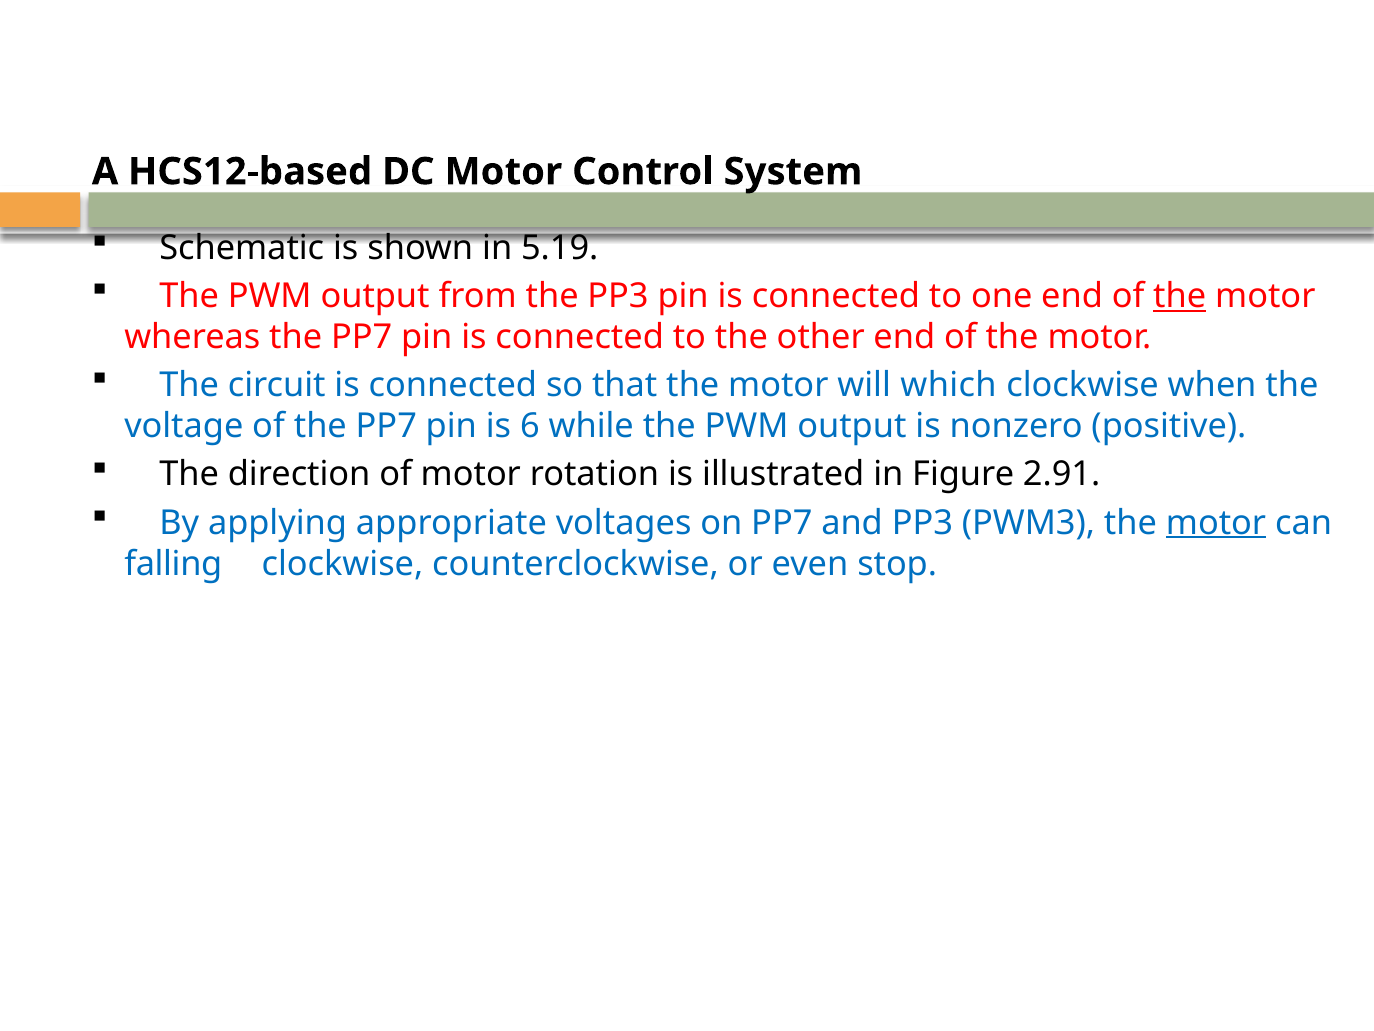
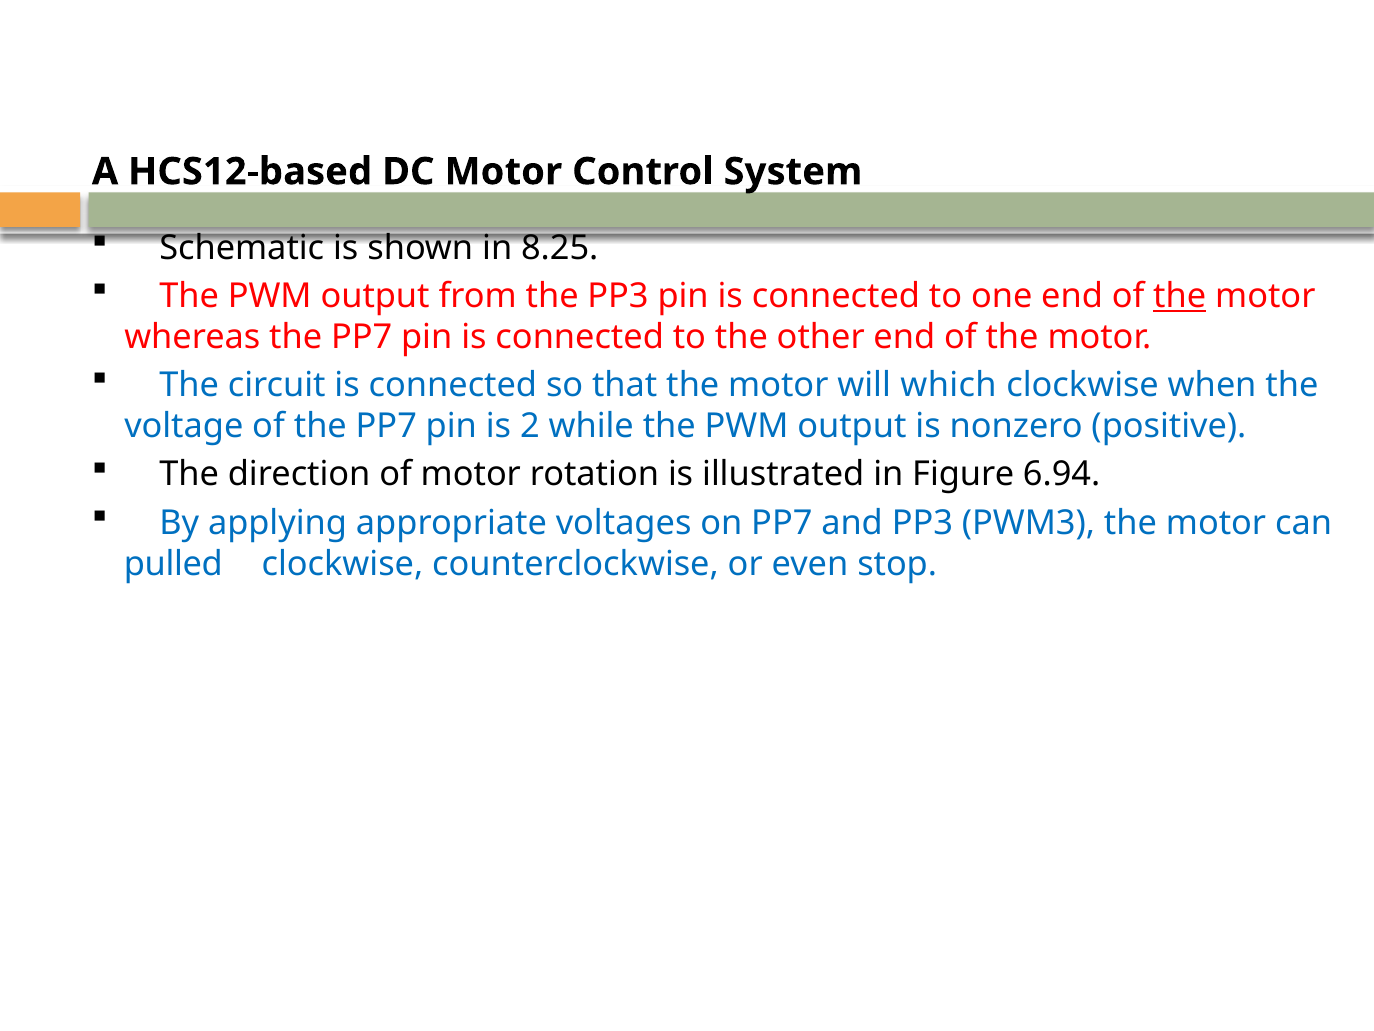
5.19: 5.19 -> 8.25
6: 6 -> 2
2.91: 2.91 -> 6.94
motor at (1216, 522) underline: present -> none
falling: falling -> pulled
